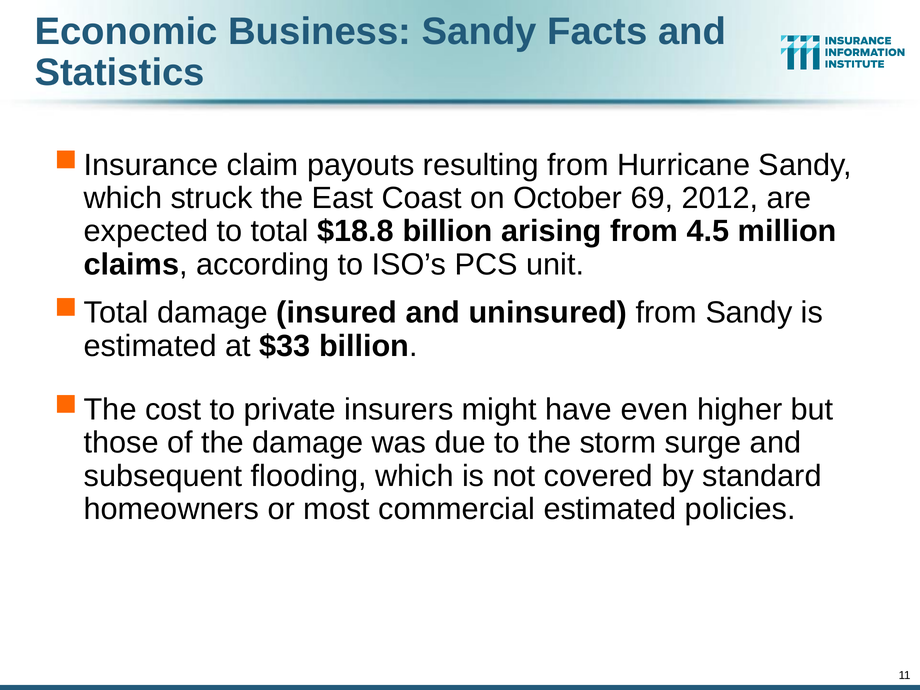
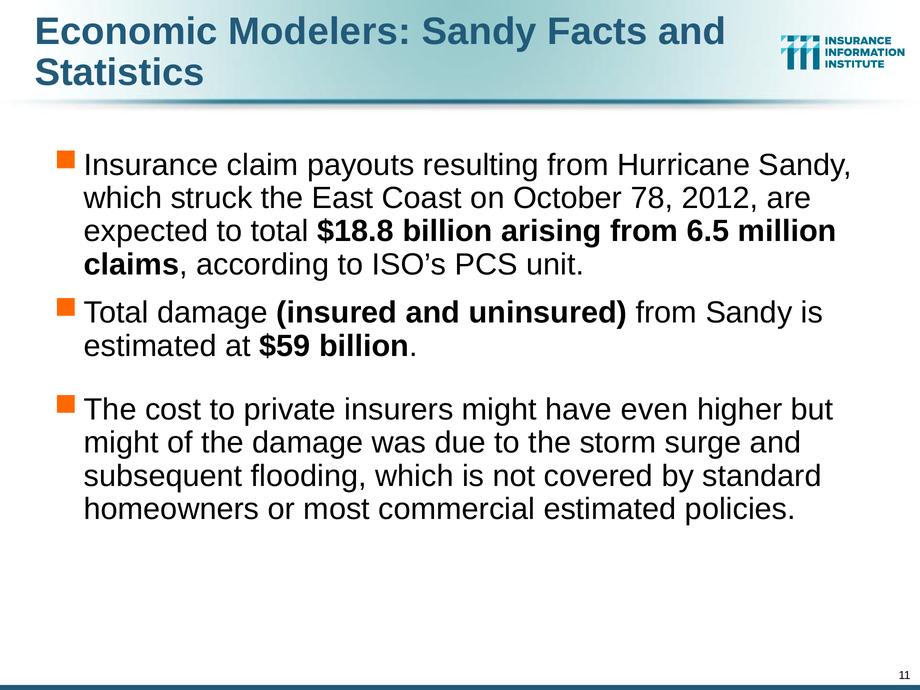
Business: Business -> Modelers
69: 69 -> 78
4.5: 4.5 -> 6.5
$33: $33 -> $59
those at (121, 443): those -> might
